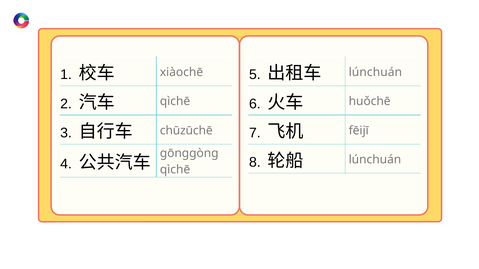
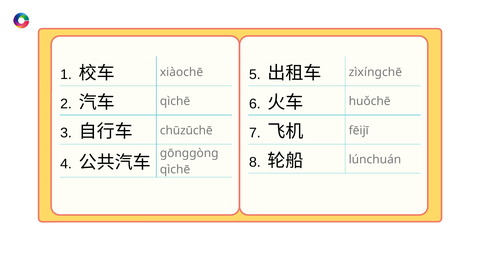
lúnchuán at (375, 72): lúnchuán -> zìxínɡchē
